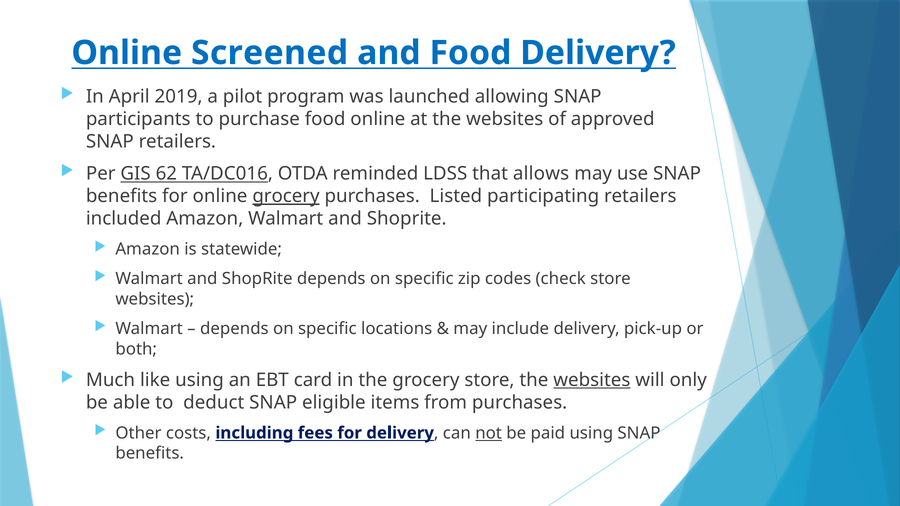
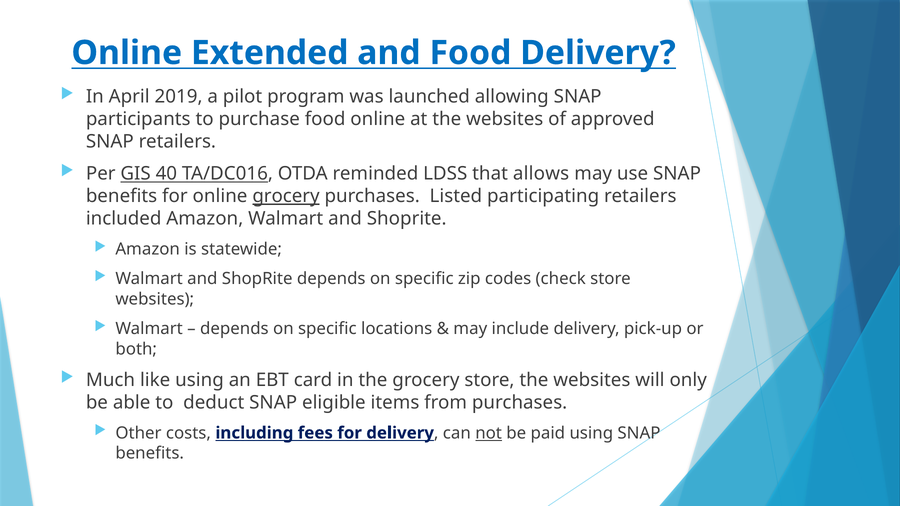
Screened: Screened -> Extended
62: 62 -> 40
websites at (592, 380) underline: present -> none
